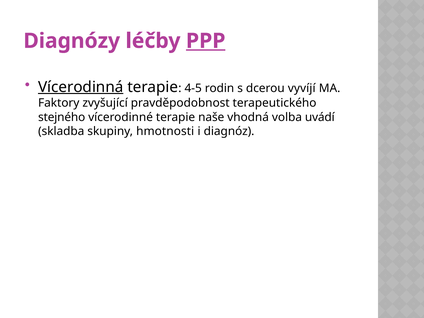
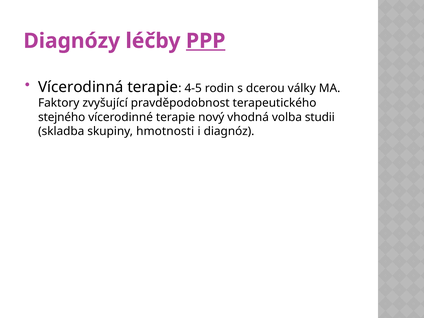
Vícerodinná underline: present -> none
vyvíjí: vyvíjí -> války
naše: naše -> nový
uvádí: uvádí -> studii
